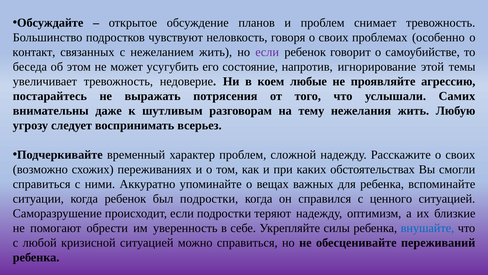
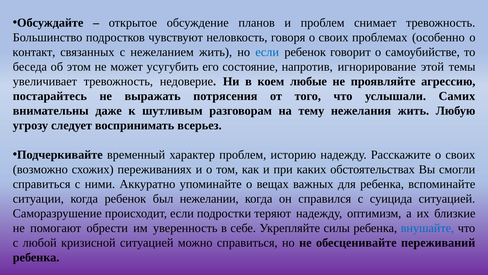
если at (267, 52) colour: purple -> blue
сложной: сложной -> историю
был подростки: подростки -> нежелании
ценного: ценного -> суицида
